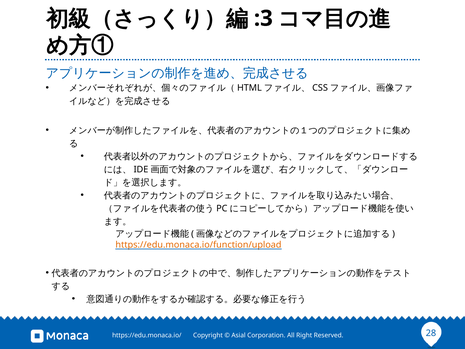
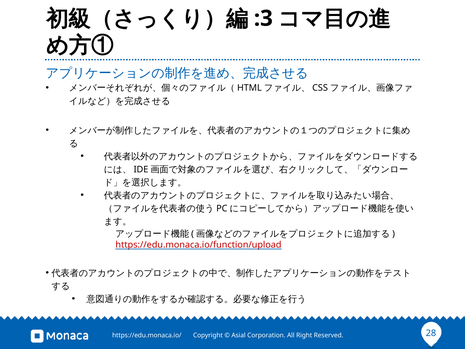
https://edu.monaca.io/function/upload colour: orange -> red
